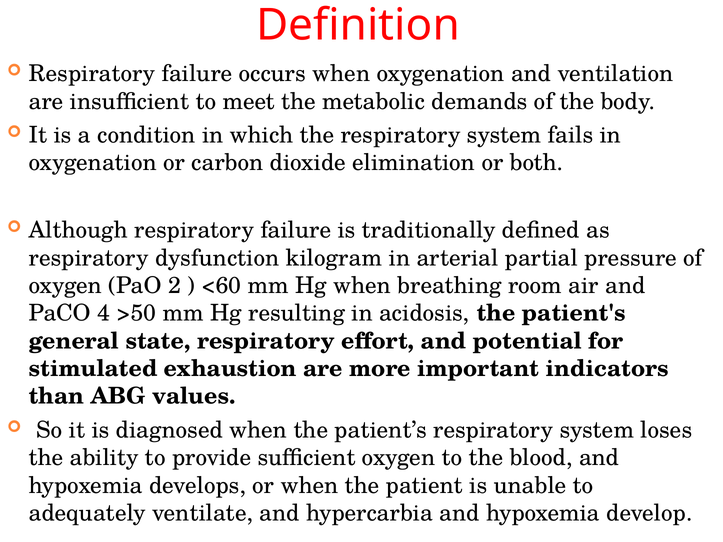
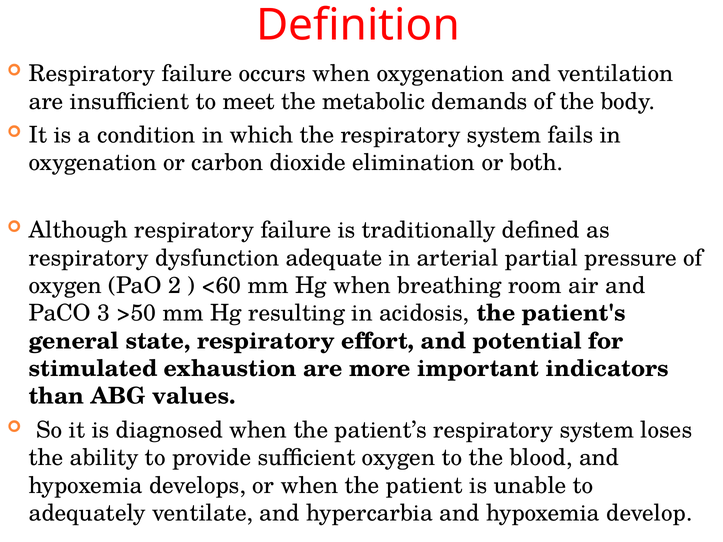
kilogram: kilogram -> adequate
4: 4 -> 3
